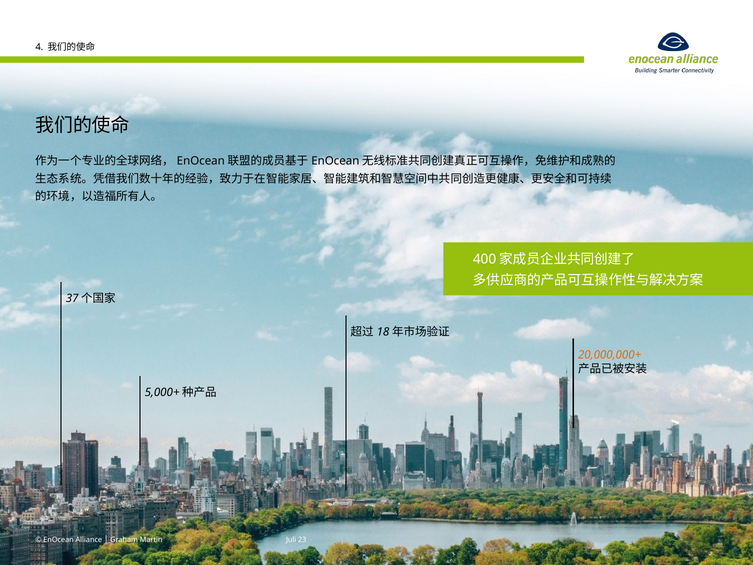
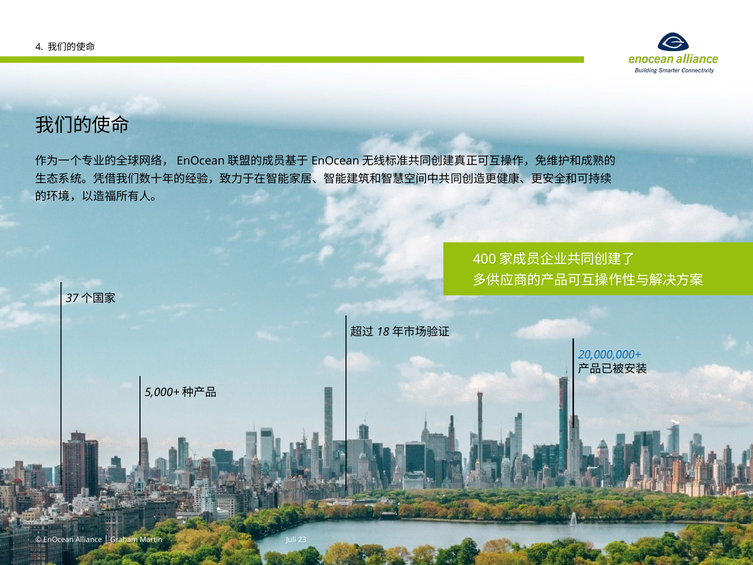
20,000,000+ colour: orange -> blue
